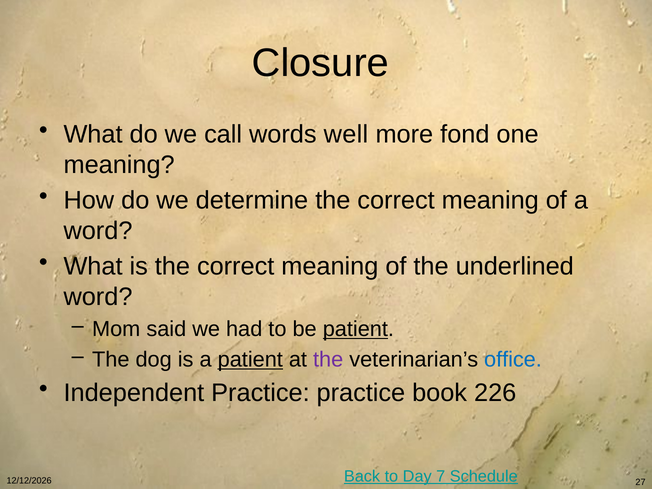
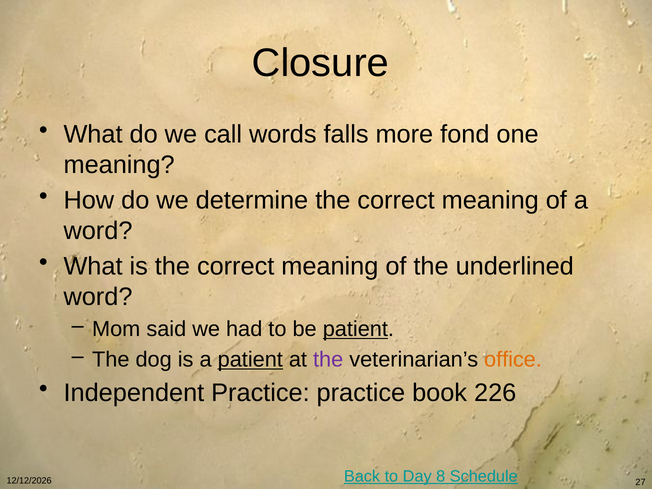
well: well -> falls
office colour: blue -> orange
7: 7 -> 8
